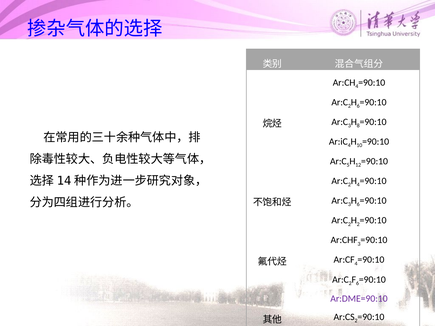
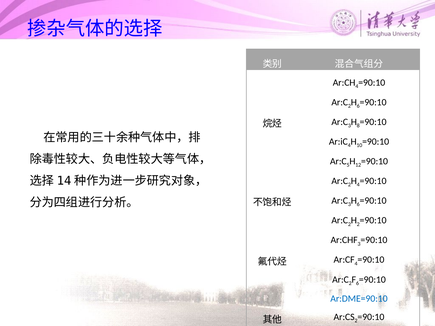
Ar:DME=90:10 colour: purple -> blue
